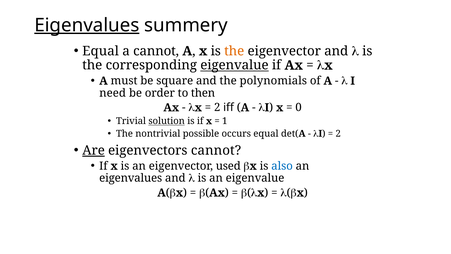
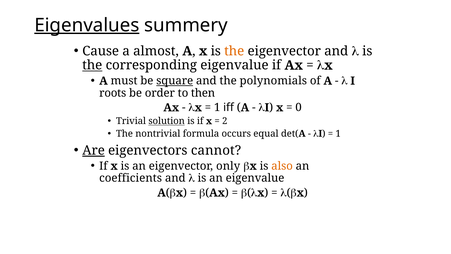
Equal at (101, 51): Equal -> Cause
a cannot: cannot -> almost
the at (92, 65) underline: none -> present
eigenvalue at (234, 65) underline: present -> none
square underline: none -> present
need: need -> roots
2 at (217, 107): 2 -> 1
1: 1 -> 2
possible: possible -> formula
2 at (338, 133): 2 -> 1
used: used -> only
also colour: blue -> orange
eigenvalues at (131, 178): eigenvalues -> coefficients
